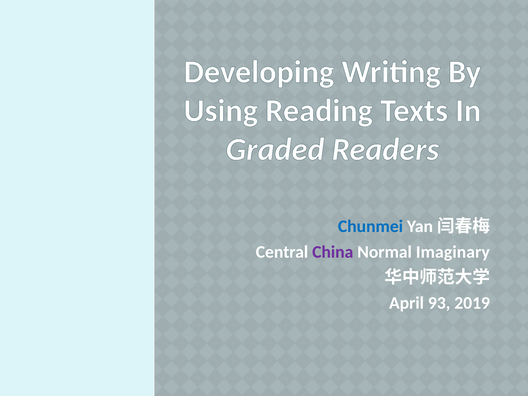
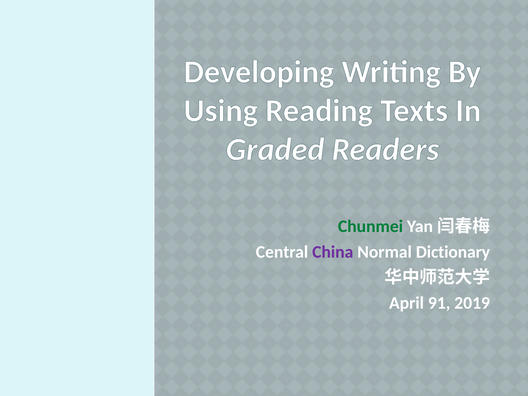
Chunmei colour: blue -> green
Imaginary: Imaginary -> Dictionary
93: 93 -> 91
